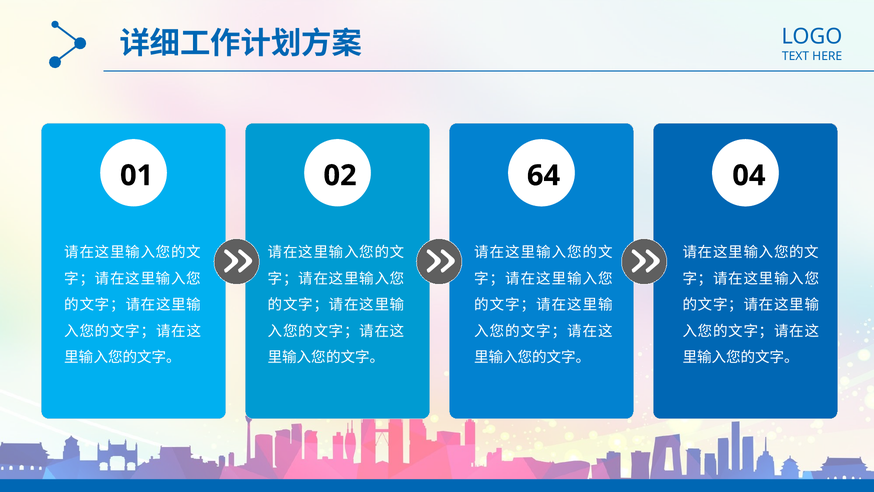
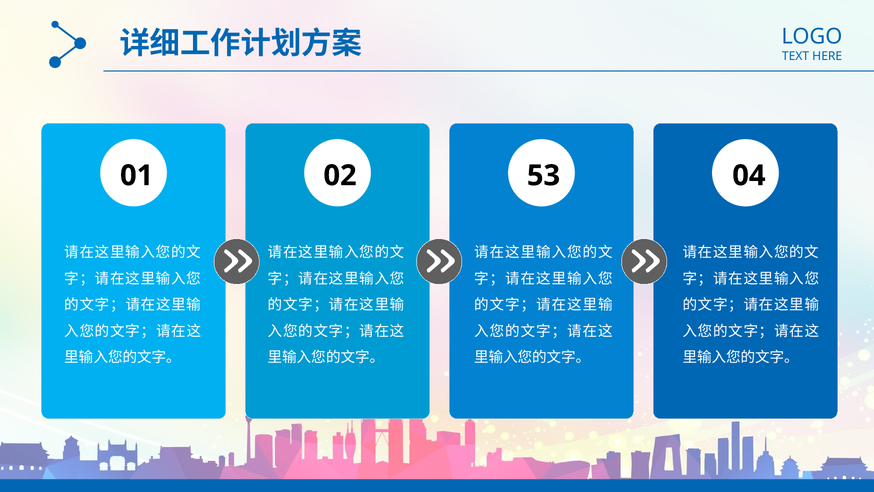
64: 64 -> 53
